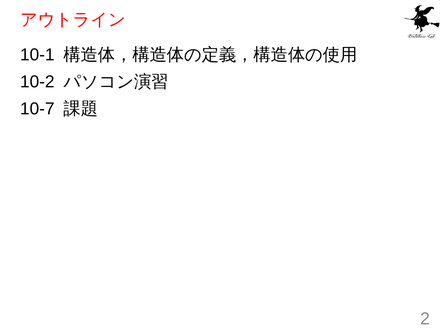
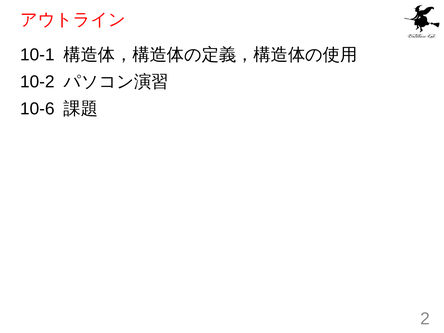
10-7: 10-7 -> 10-6
